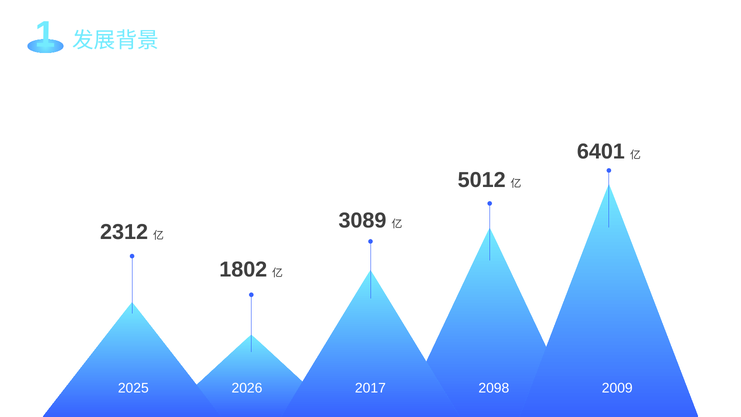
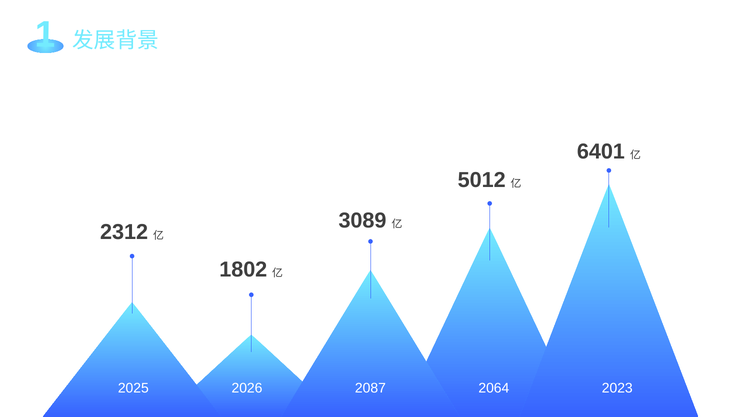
2017: 2017 -> 2087
2098: 2098 -> 2064
2009: 2009 -> 2023
